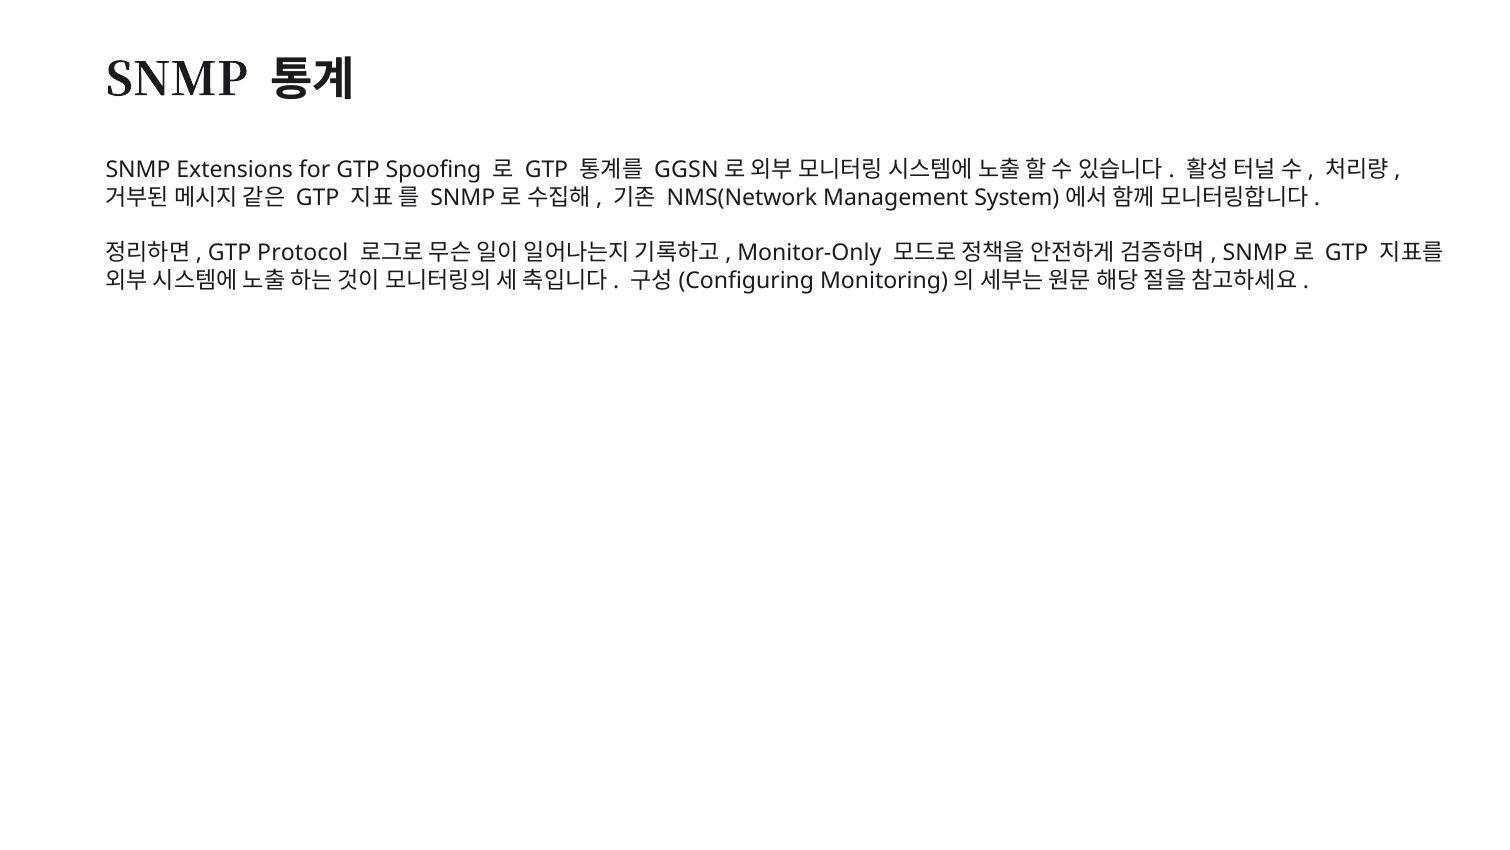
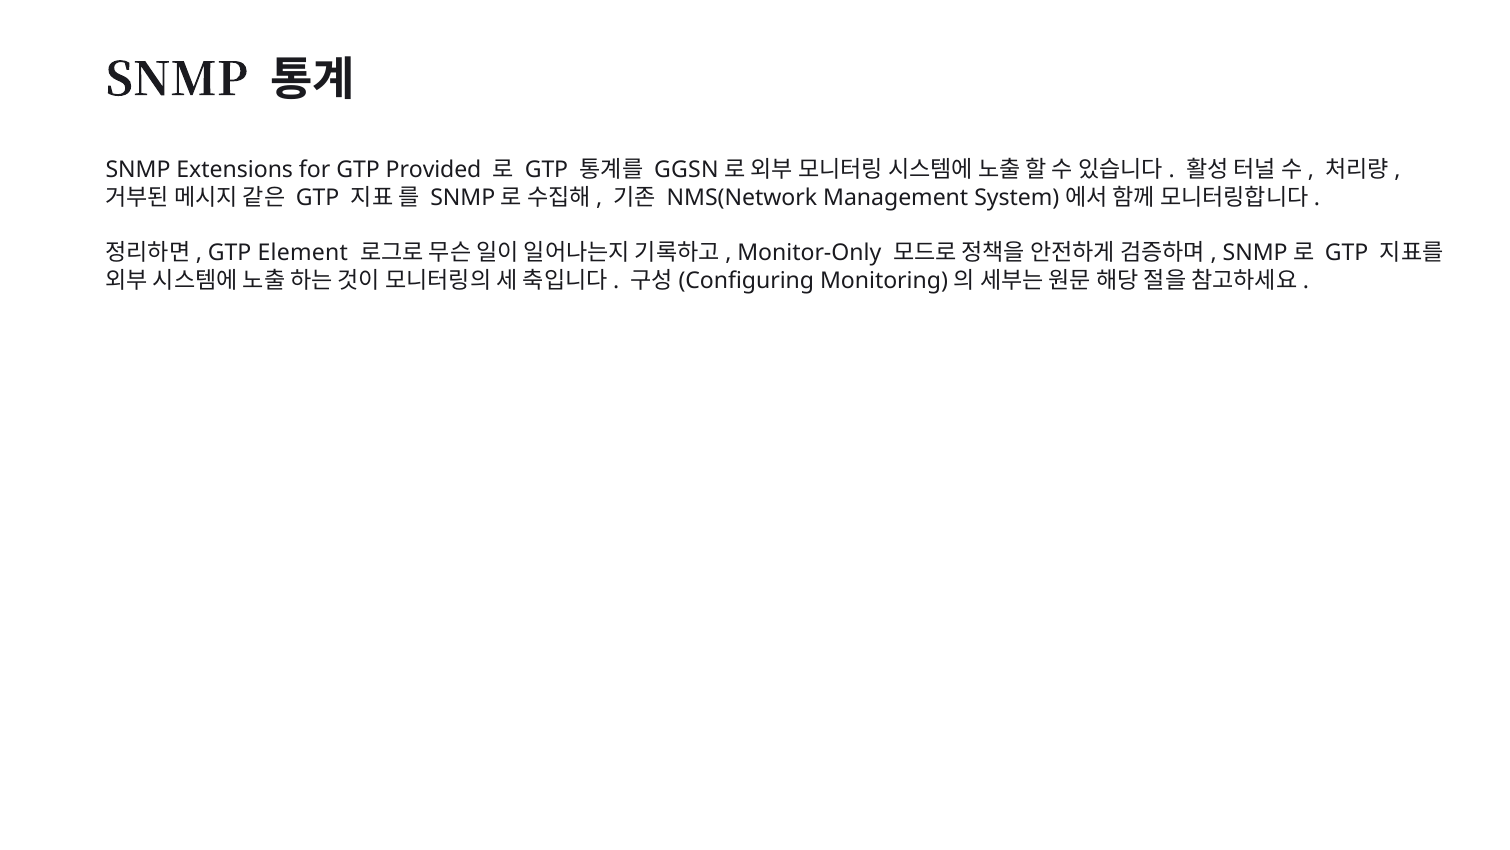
Spoofing: Spoofing -> Provided
Protocol: Protocol -> Element
